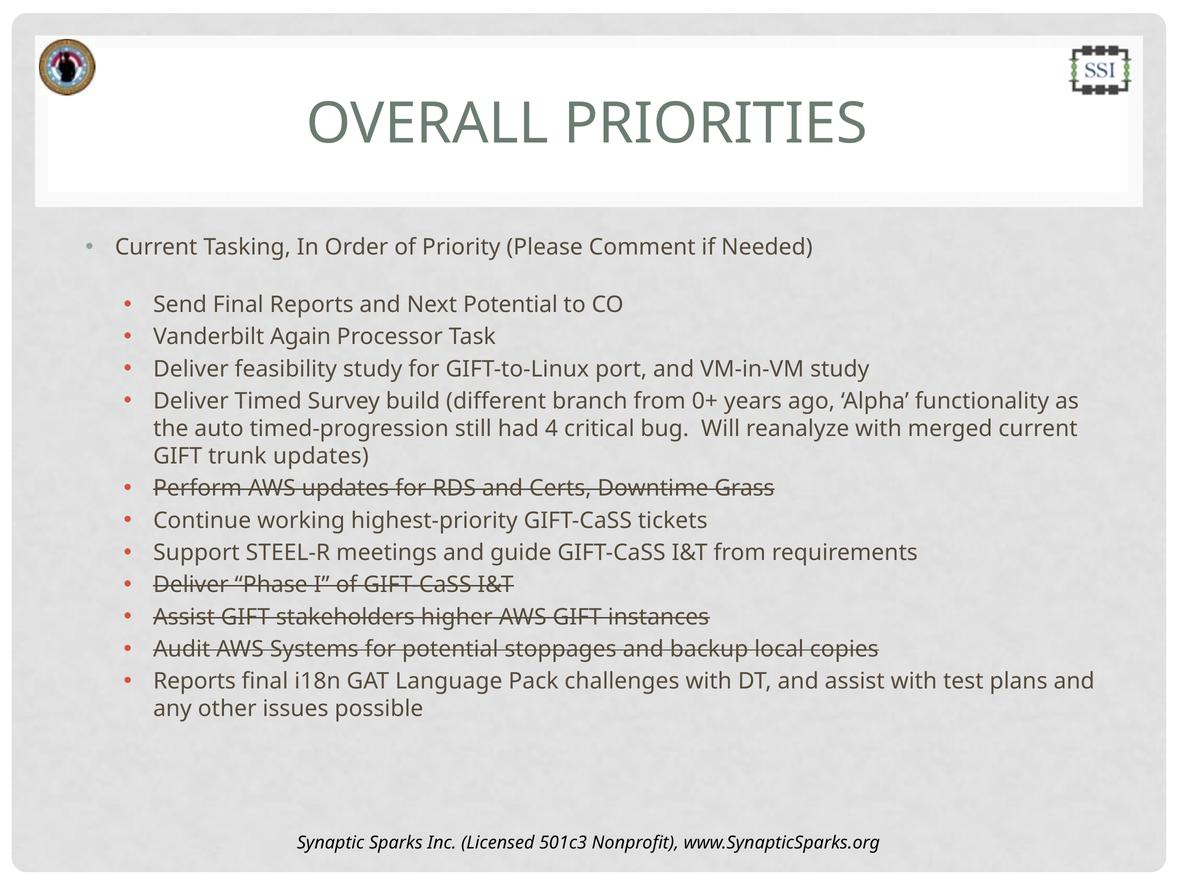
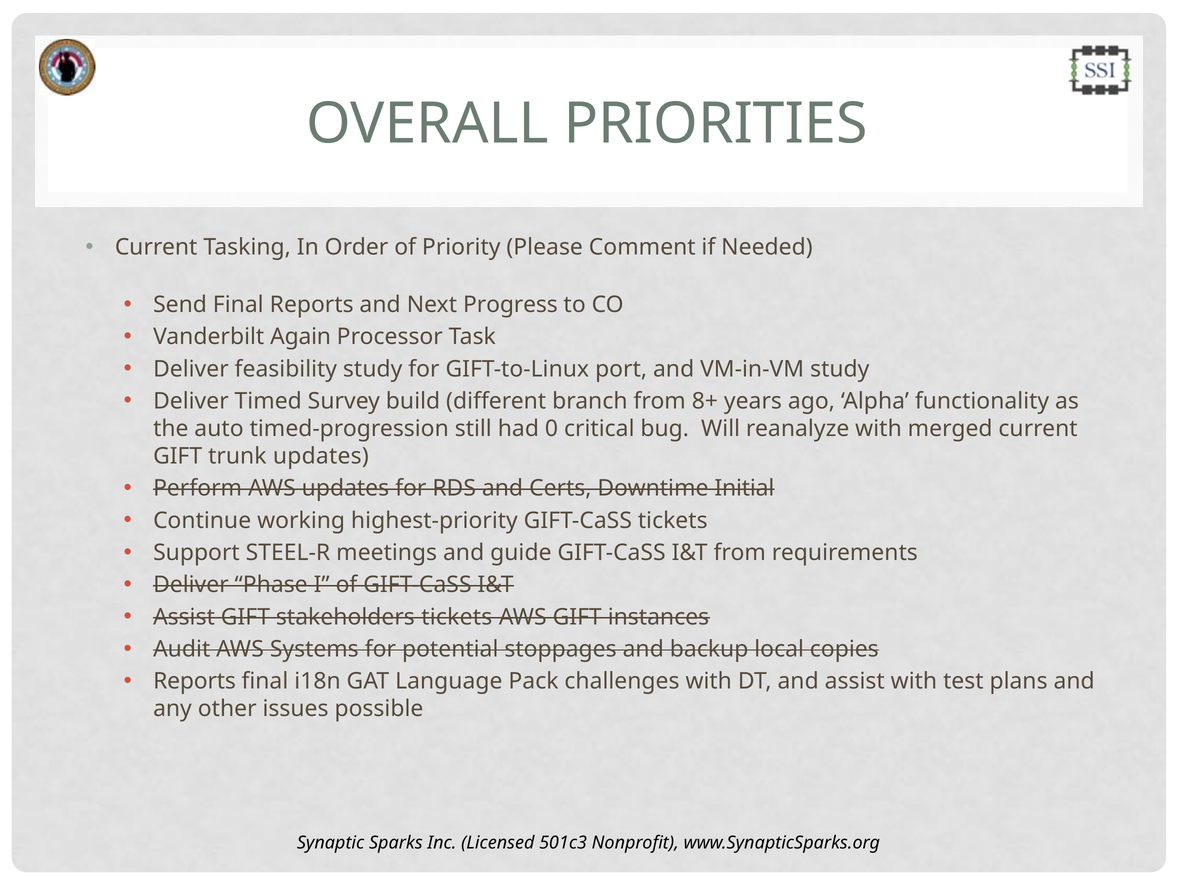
Next Potential: Potential -> Progress
0+: 0+ -> 8+
4: 4 -> 0
Grass: Grass -> Initial
stakeholders higher: higher -> tickets
